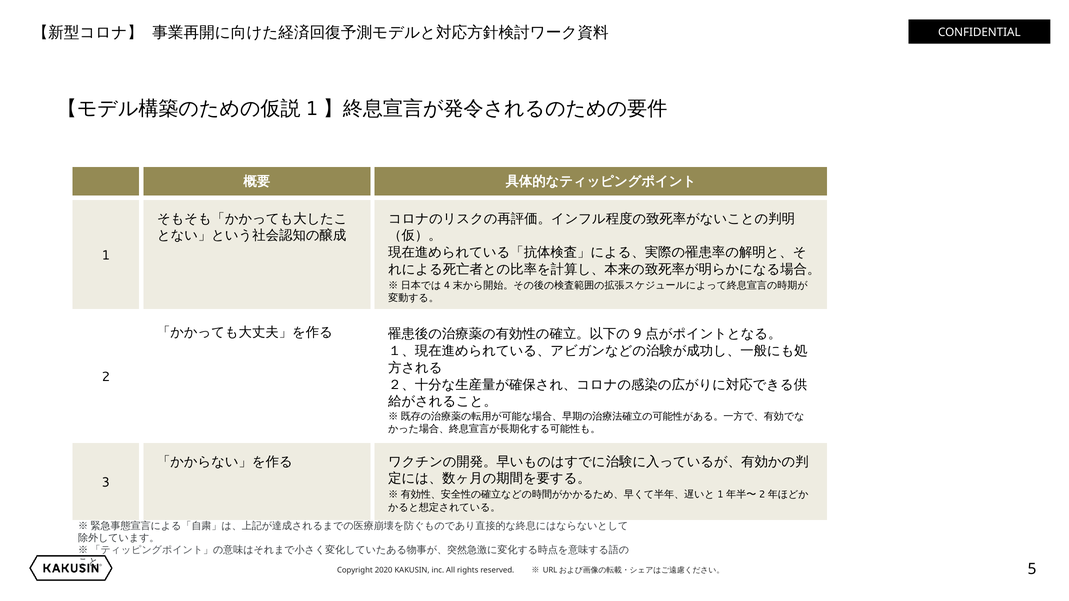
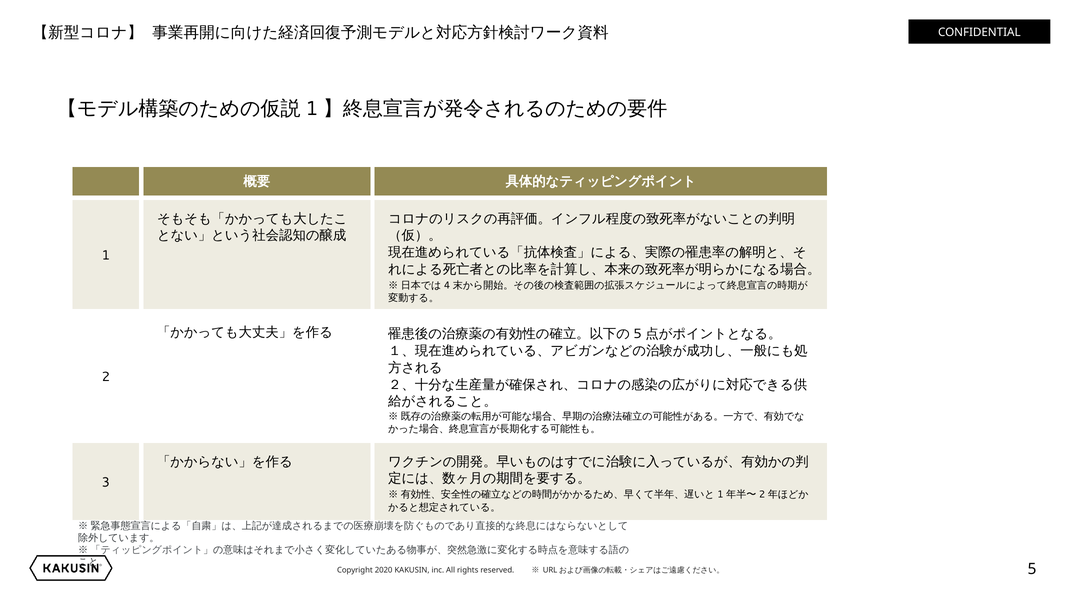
9 at (638, 334): 9 -> 5
